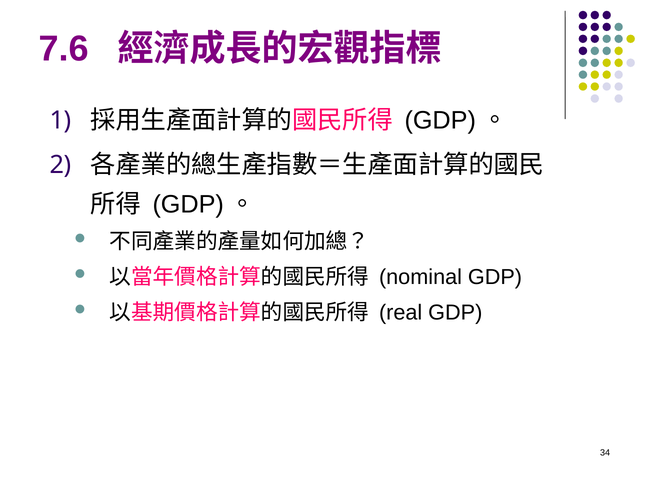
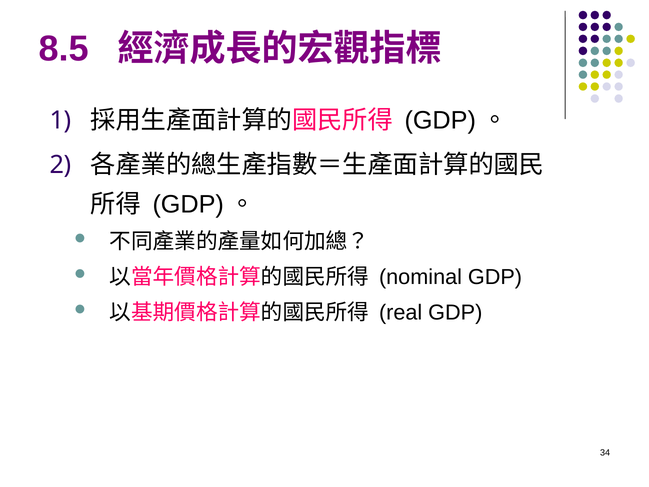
7.6: 7.6 -> 8.5
